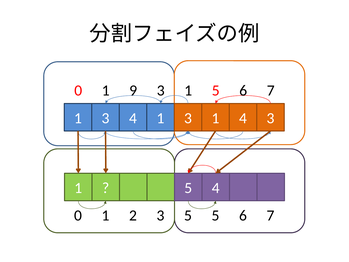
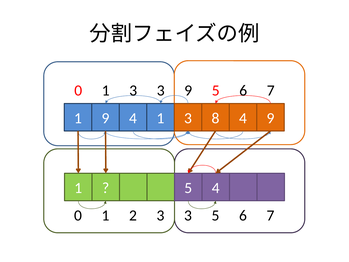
0 1 9: 9 -> 3
1 at (188, 90): 1 -> 9
3 at (106, 118): 3 -> 9
1 3 1: 1 -> 8
4 3: 3 -> 9
2 3 5: 5 -> 3
